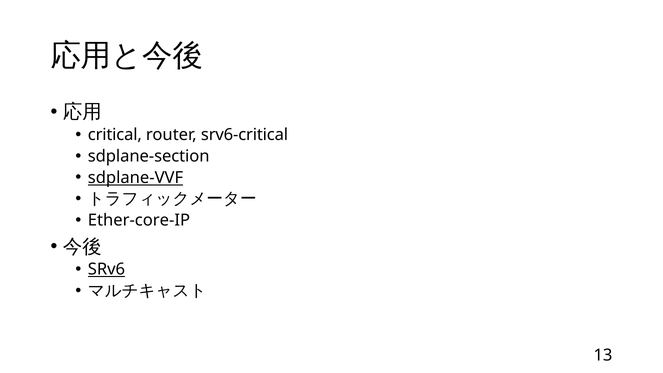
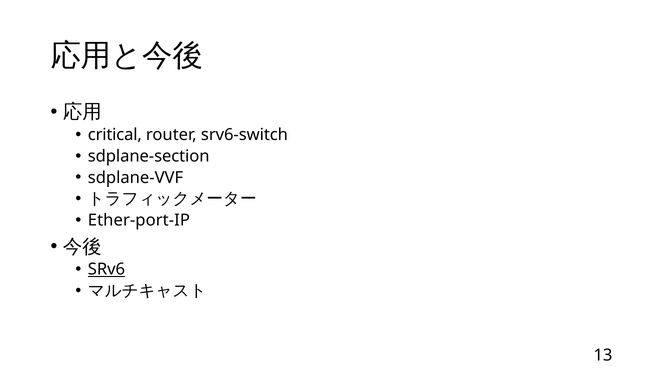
srv6-critical: srv6-critical -> srv6-switch
sdplane-VVF underline: present -> none
Ether-core-IP: Ether-core-IP -> Ether-port-IP
